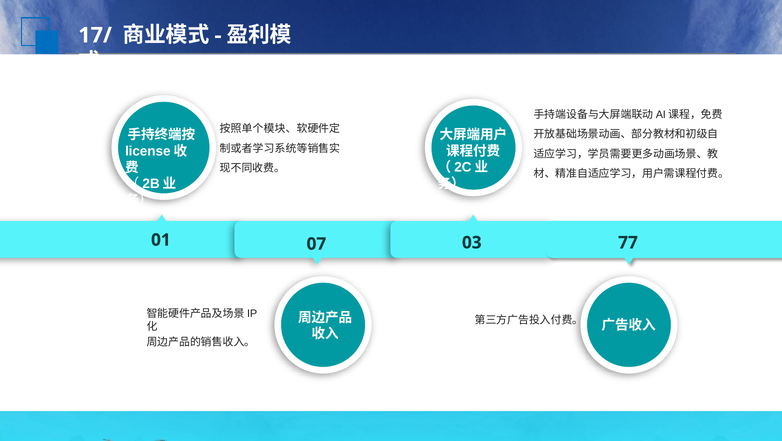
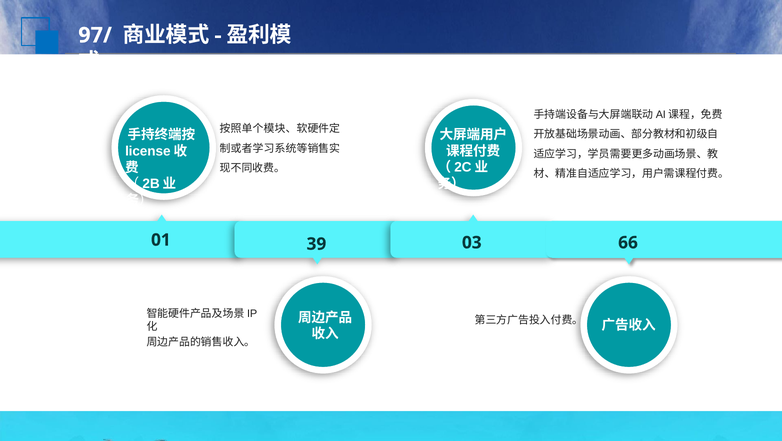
17/: 17/ -> 97/
07: 07 -> 39
77: 77 -> 66
